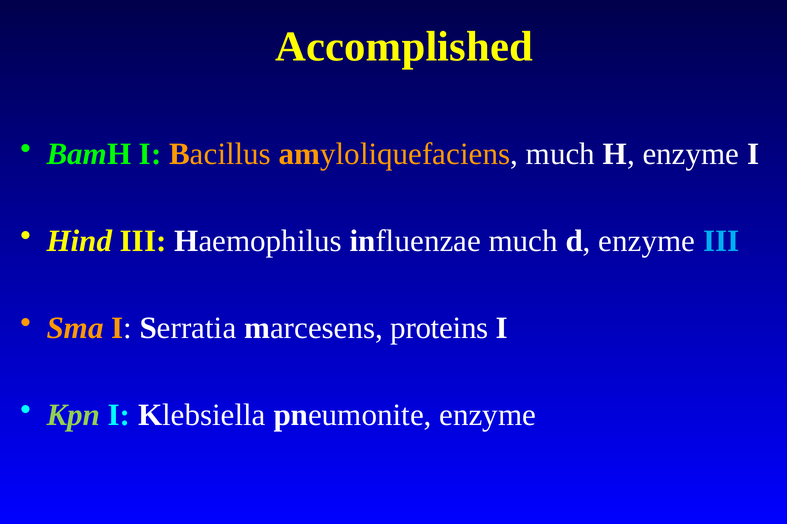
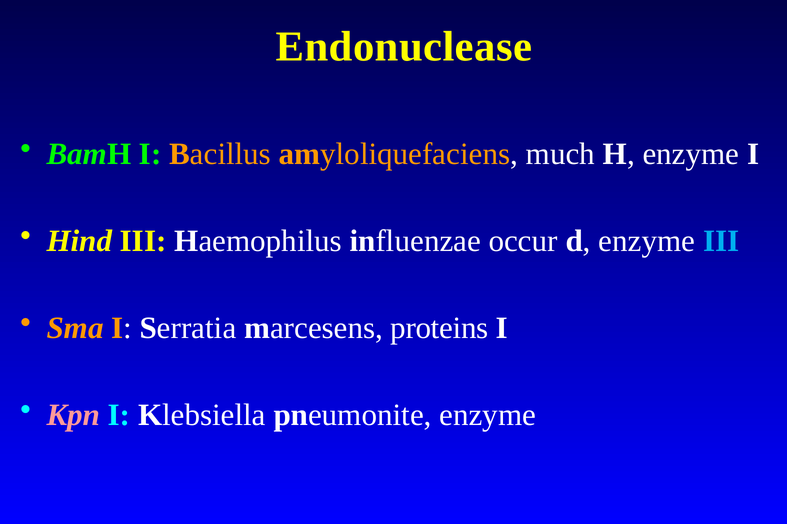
Accomplished: Accomplished -> Endonuclease
influenzae much: much -> occur
Kpn colour: light green -> pink
